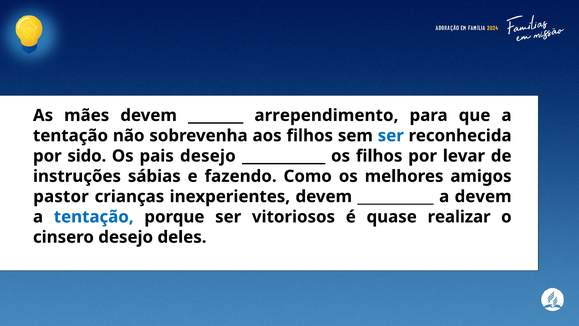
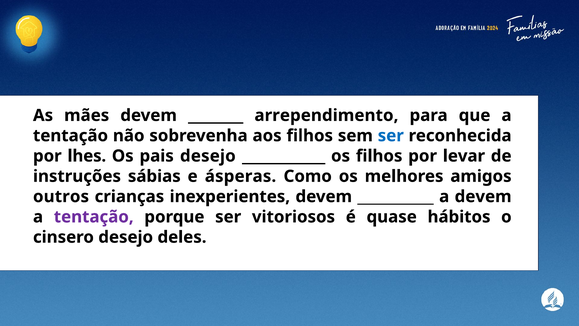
sido: sido -> lhes
fazendo: fazendo -> ásperas
pastor: pastor -> outros
tentação at (94, 217) colour: blue -> purple
realizar: realizar -> hábitos
